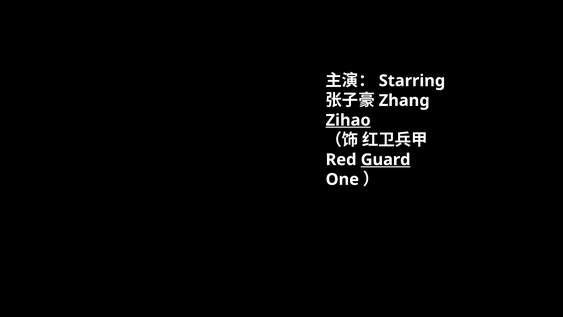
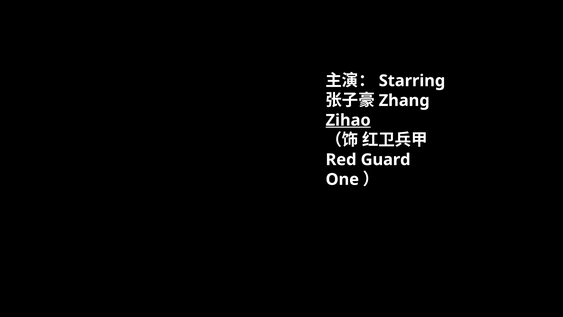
Guard underline: present -> none
